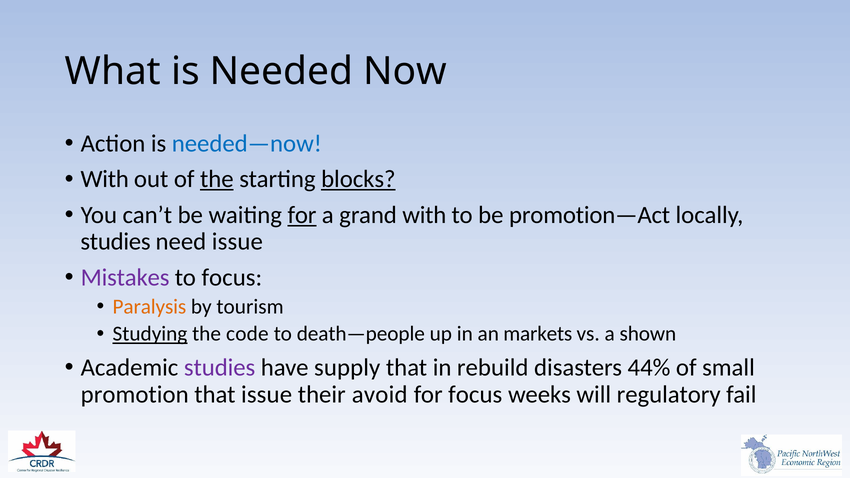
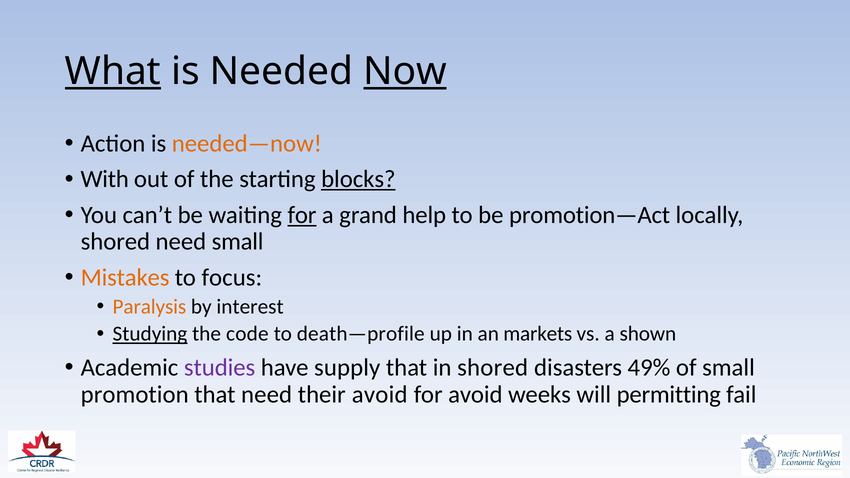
What underline: none -> present
Now underline: none -> present
needed—now colour: blue -> orange
the at (217, 179) underline: present -> none
grand with: with -> help
studies at (116, 242): studies -> shored
need issue: issue -> small
Mistakes colour: purple -> orange
tourism: tourism -> interest
death—people: death—people -> death—profile
in rebuild: rebuild -> shored
44%: 44% -> 49%
that issue: issue -> need
for focus: focus -> avoid
regulatory: regulatory -> permitting
